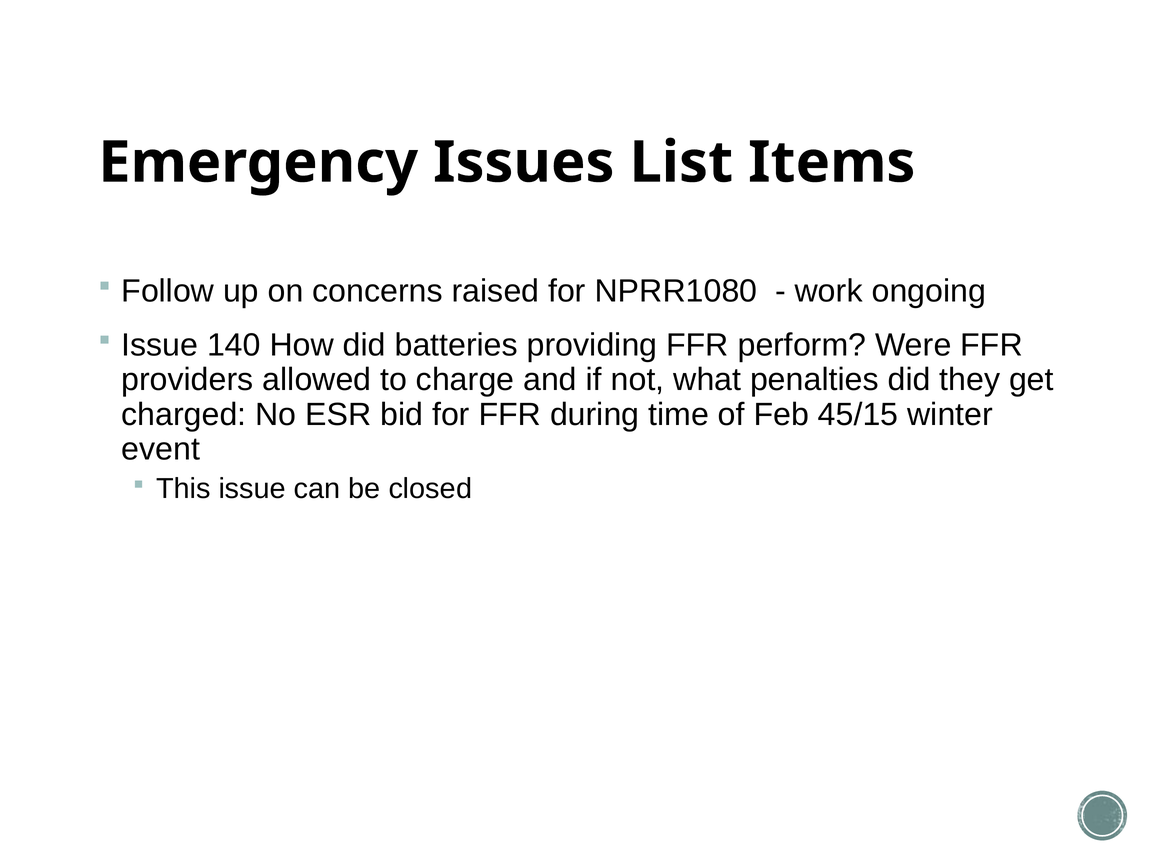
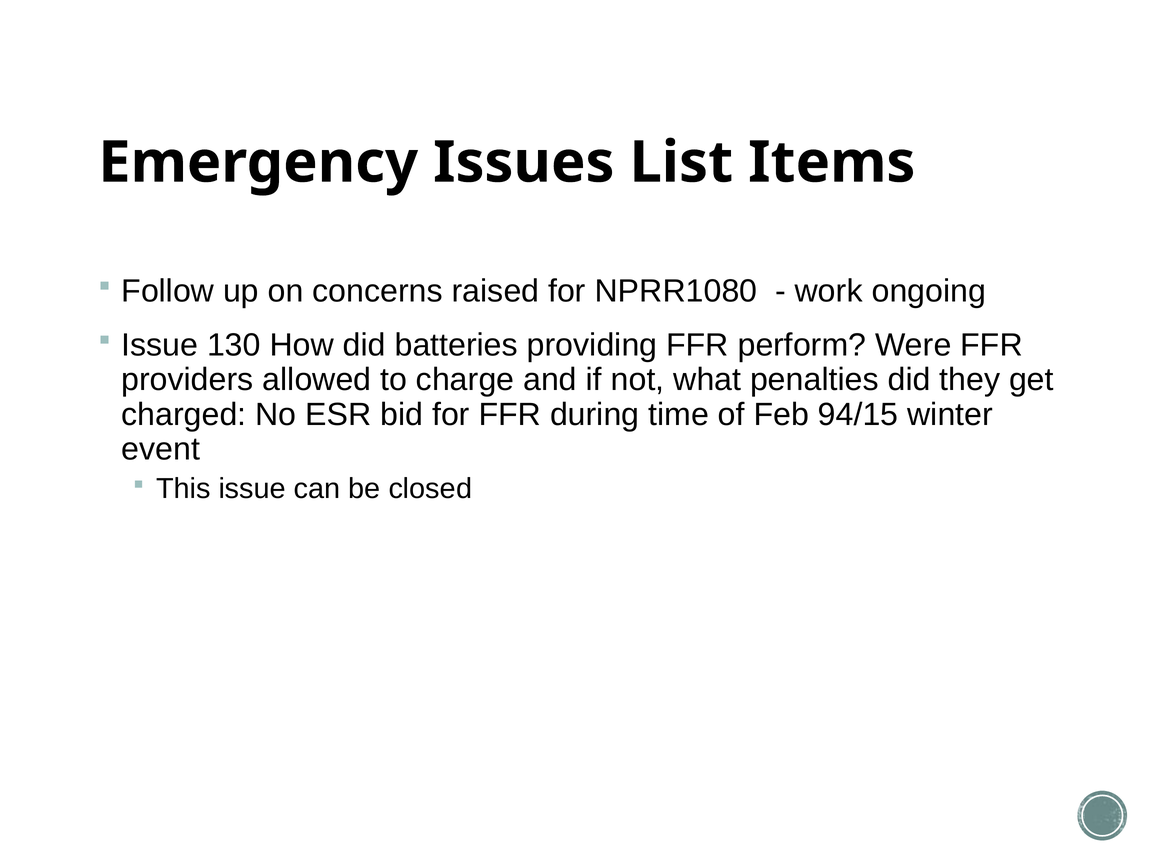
140: 140 -> 130
45/15: 45/15 -> 94/15
